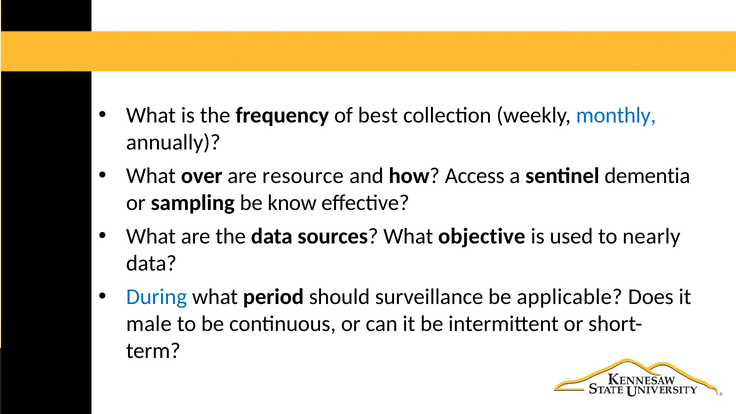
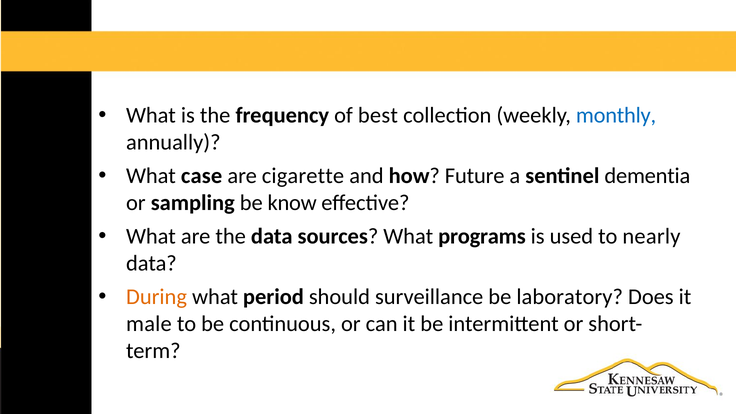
over: over -> case
resource: resource -> cigarette
Access: Access -> Future
objective: objective -> programs
During colour: blue -> orange
applicable: applicable -> laboratory
